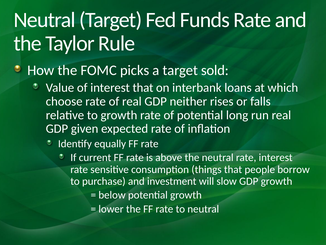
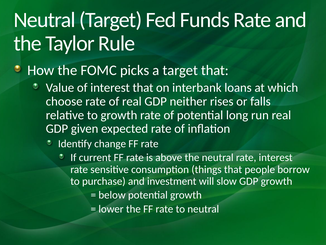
target sold: sold -> that
equally: equally -> change
